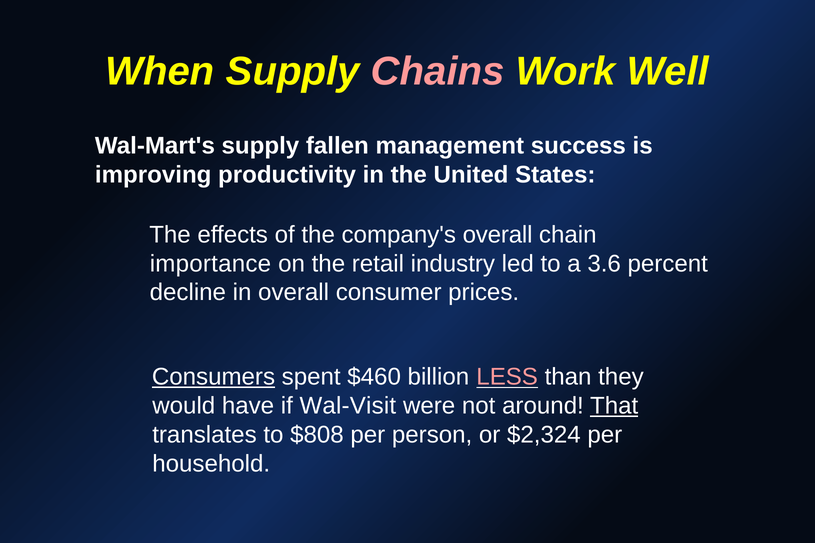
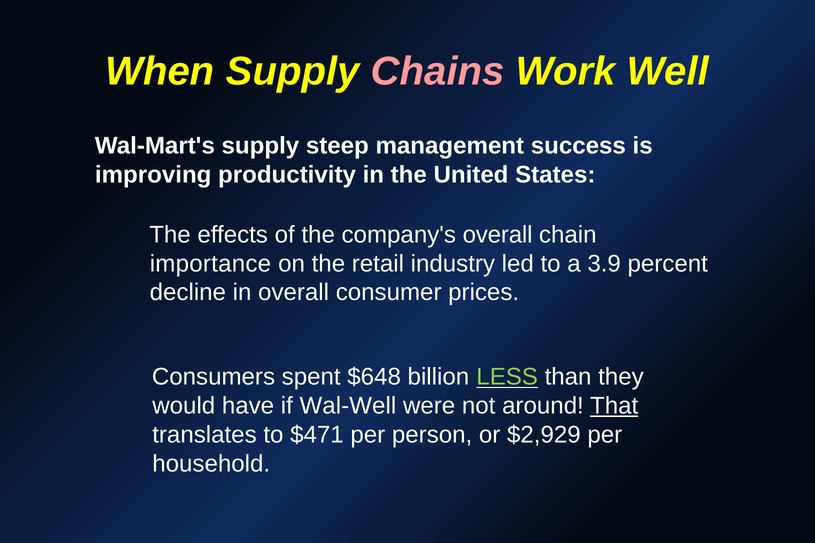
fallen: fallen -> steep
3.6: 3.6 -> 3.9
Consumers underline: present -> none
$460: $460 -> $648
LESS colour: pink -> light green
Wal-Visit: Wal-Visit -> Wal-Well
$808: $808 -> $471
$2,324: $2,324 -> $2,929
